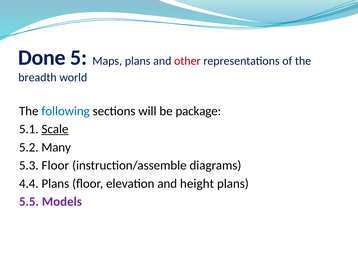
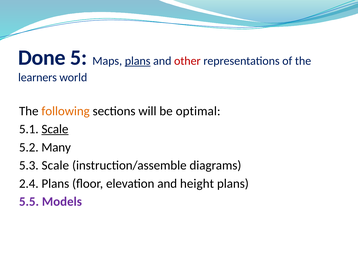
plans at (138, 61) underline: none -> present
breadth: breadth -> learners
following colour: blue -> orange
package: package -> optimal
5.3 Floor: Floor -> Scale
4.4: 4.4 -> 2.4
